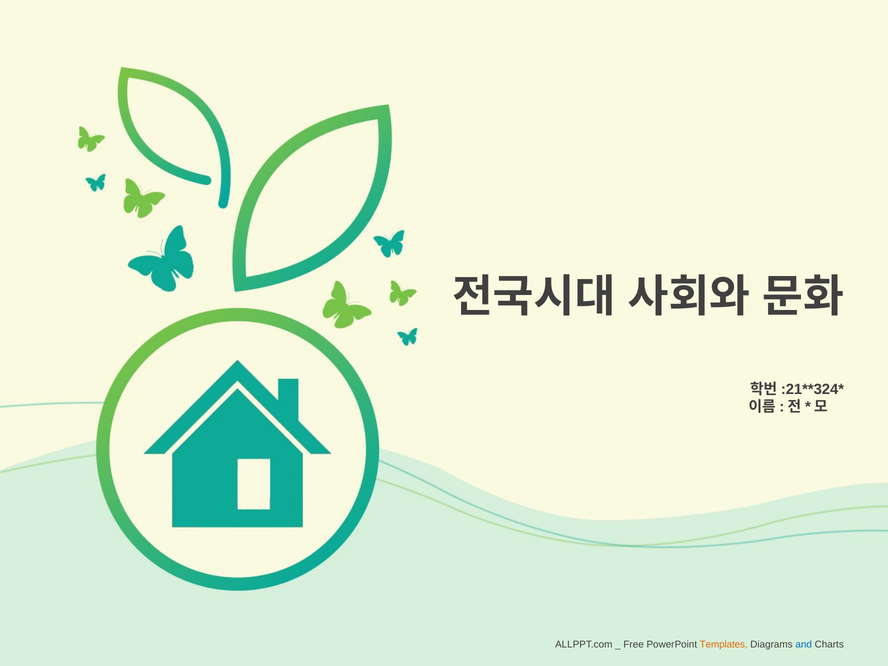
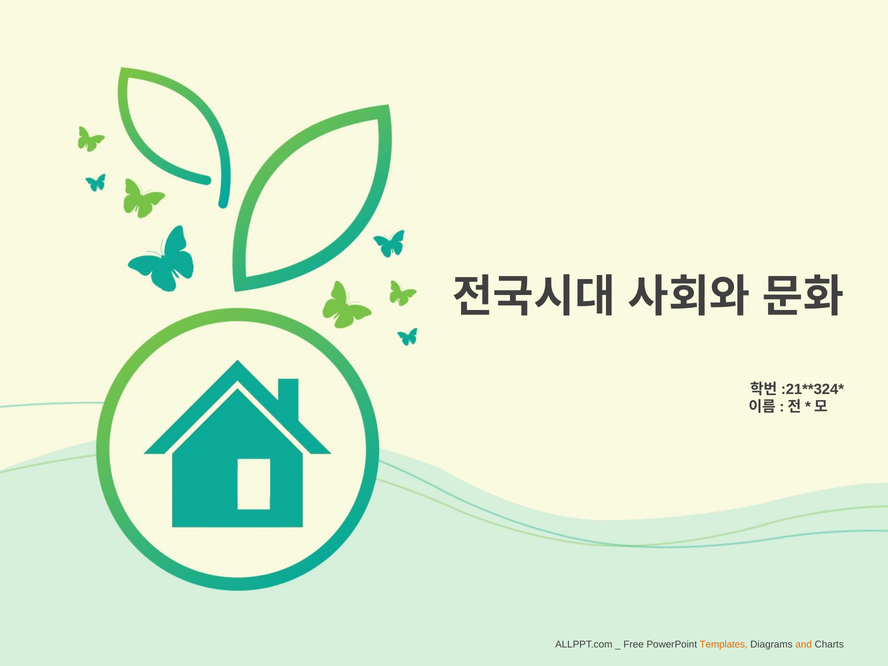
and colour: blue -> orange
